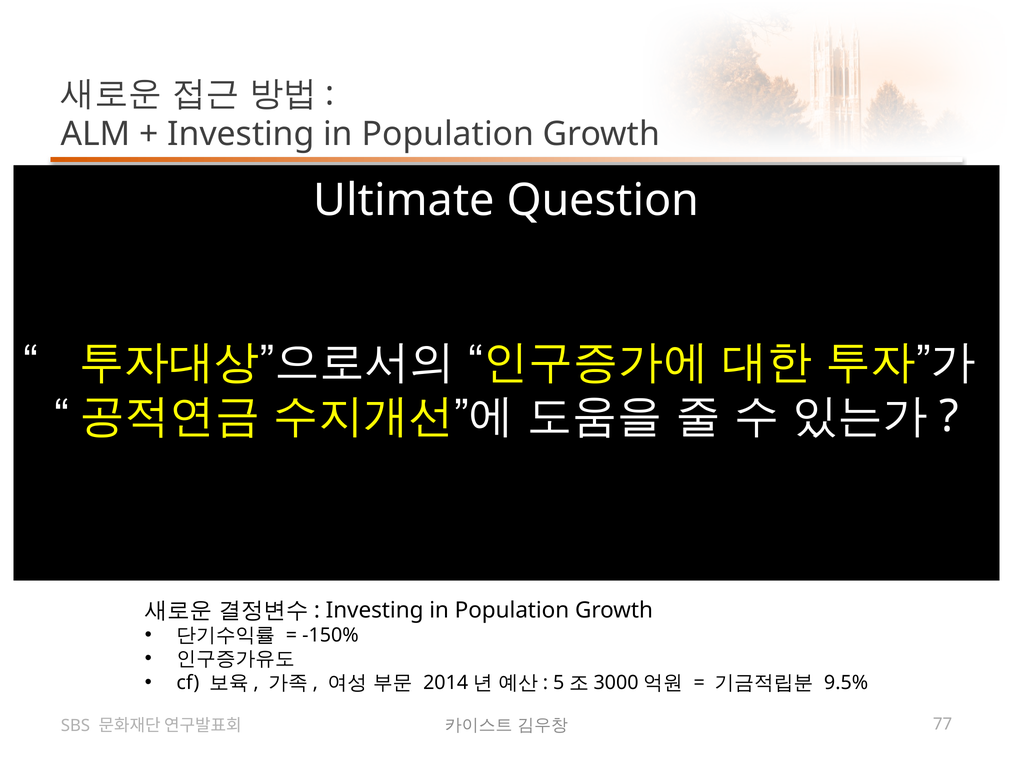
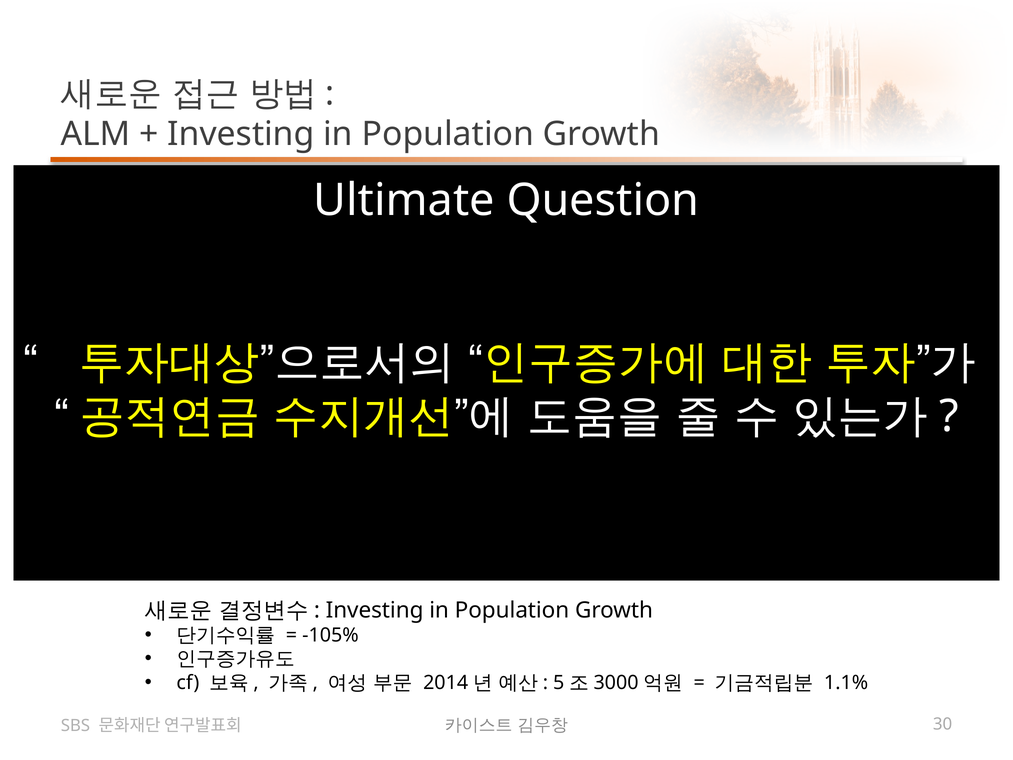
-150%: -150% -> -105%
9.5%: 9.5% -> 1.1%
77: 77 -> 30
